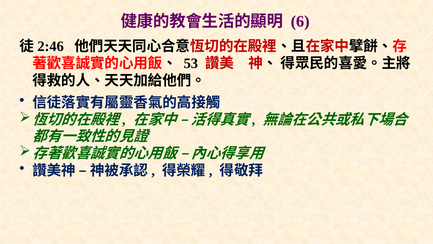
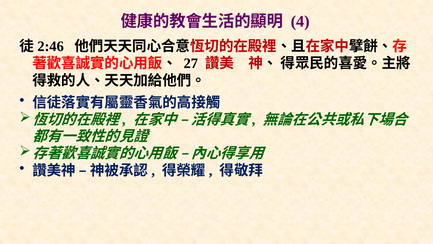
6: 6 -> 4
53: 53 -> 27
